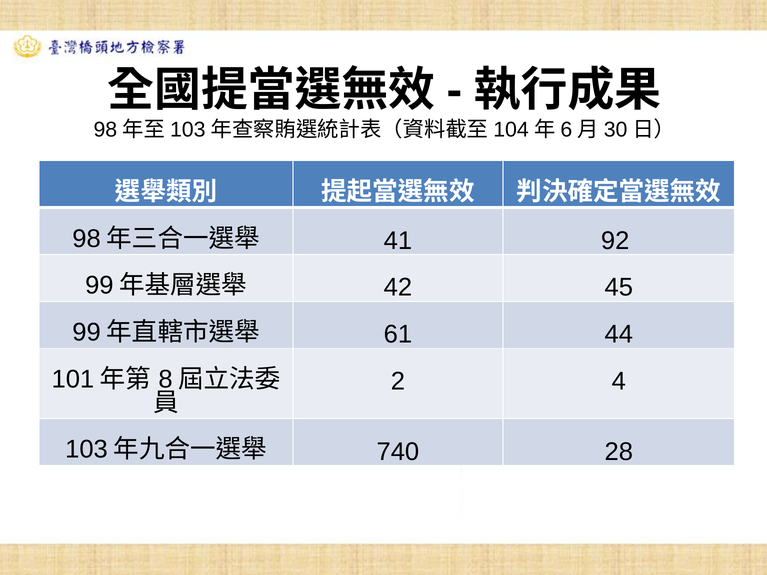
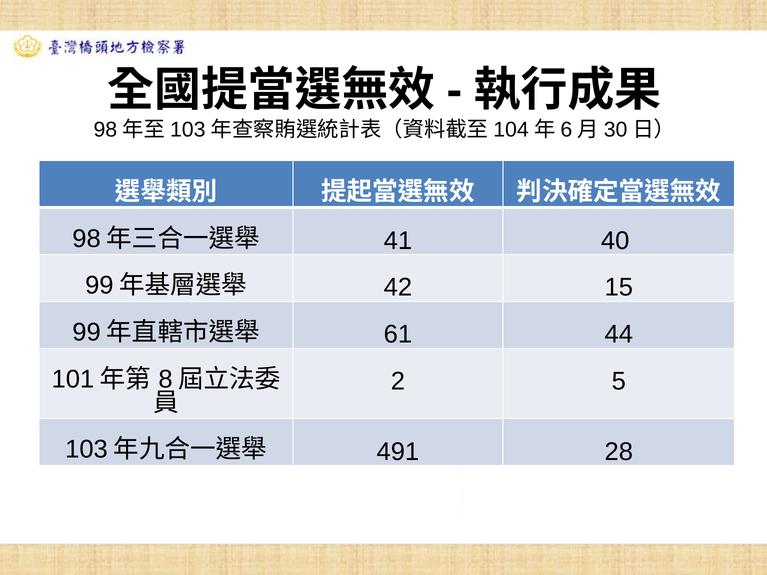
92: 92 -> 40
45: 45 -> 15
4: 4 -> 5
740: 740 -> 491
